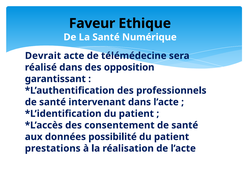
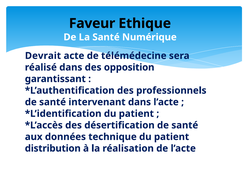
consentement: consentement -> désertification
possibilité: possibilité -> technique
prestations: prestations -> distribution
